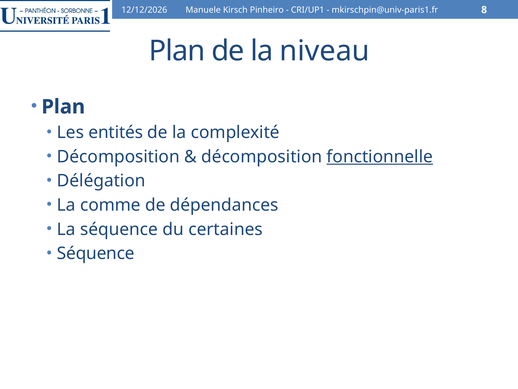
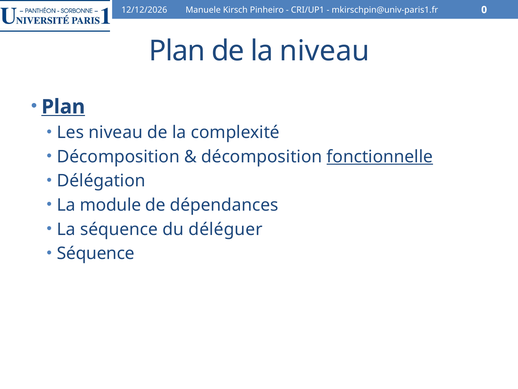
8: 8 -> 0
Plan at (63, 107) underline: none -> present
Les entités: entités -> niveau
comme: comme -> module
certaines: certaines -> déléguer
